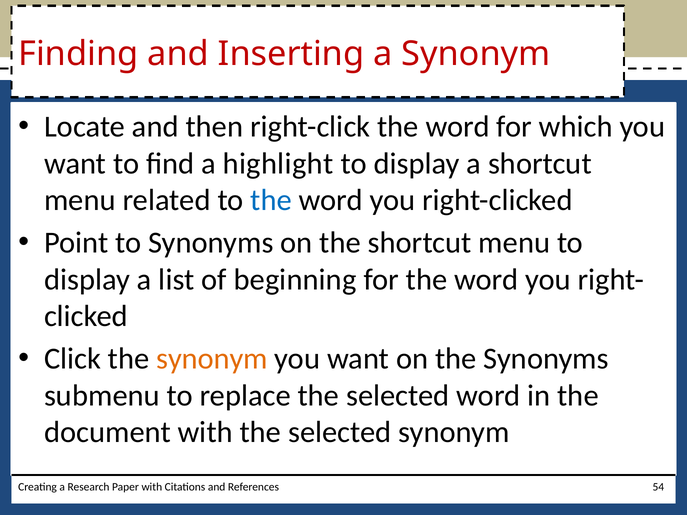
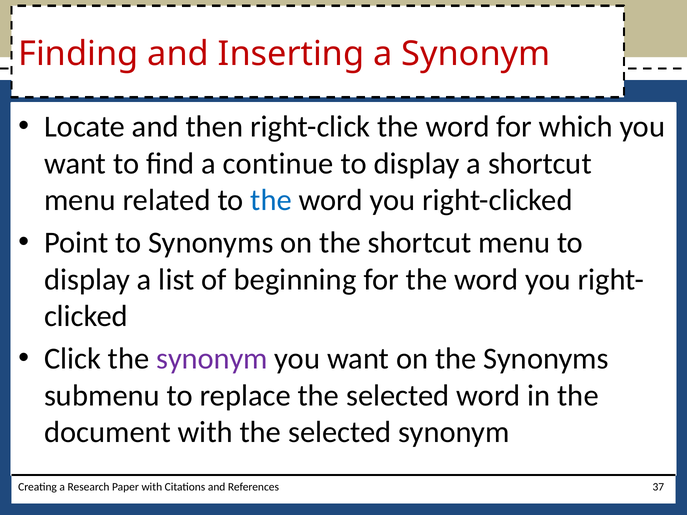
highlight: highlight -> continue
synonym at (212, 359) colour: orange -> purple
54: 54 -> 37
